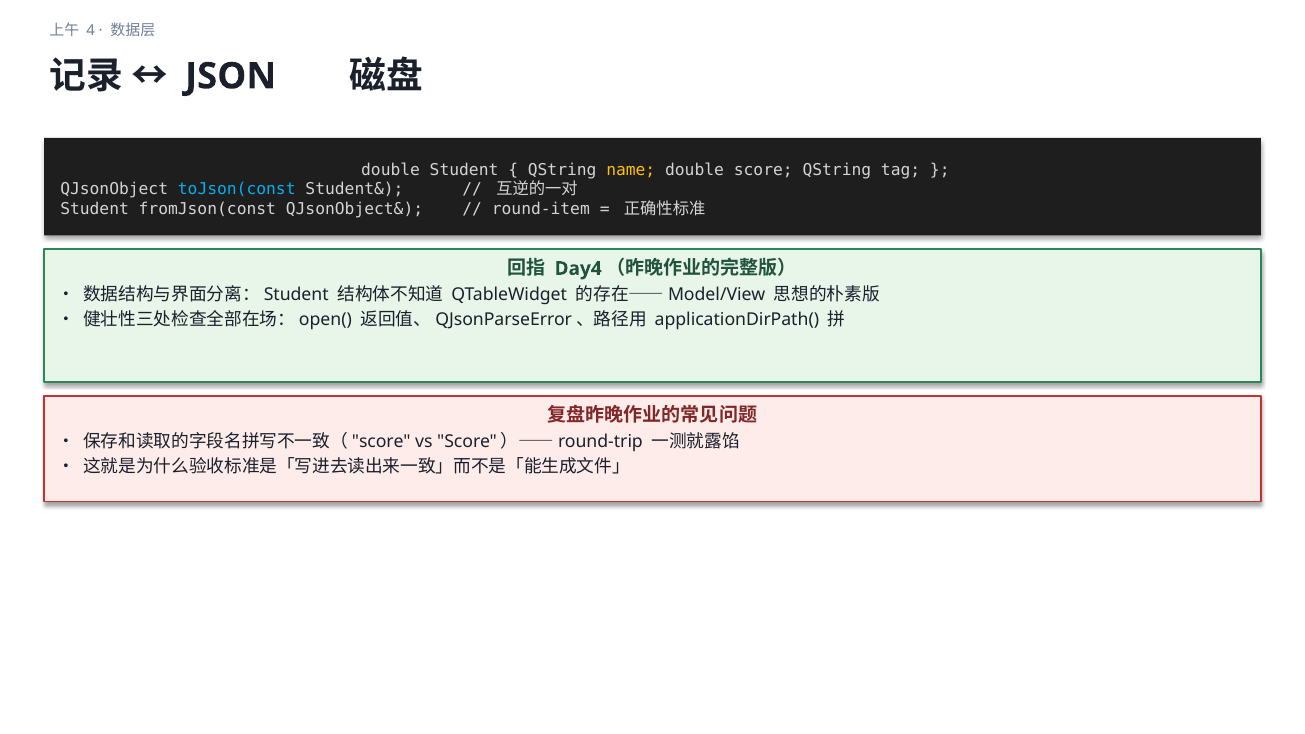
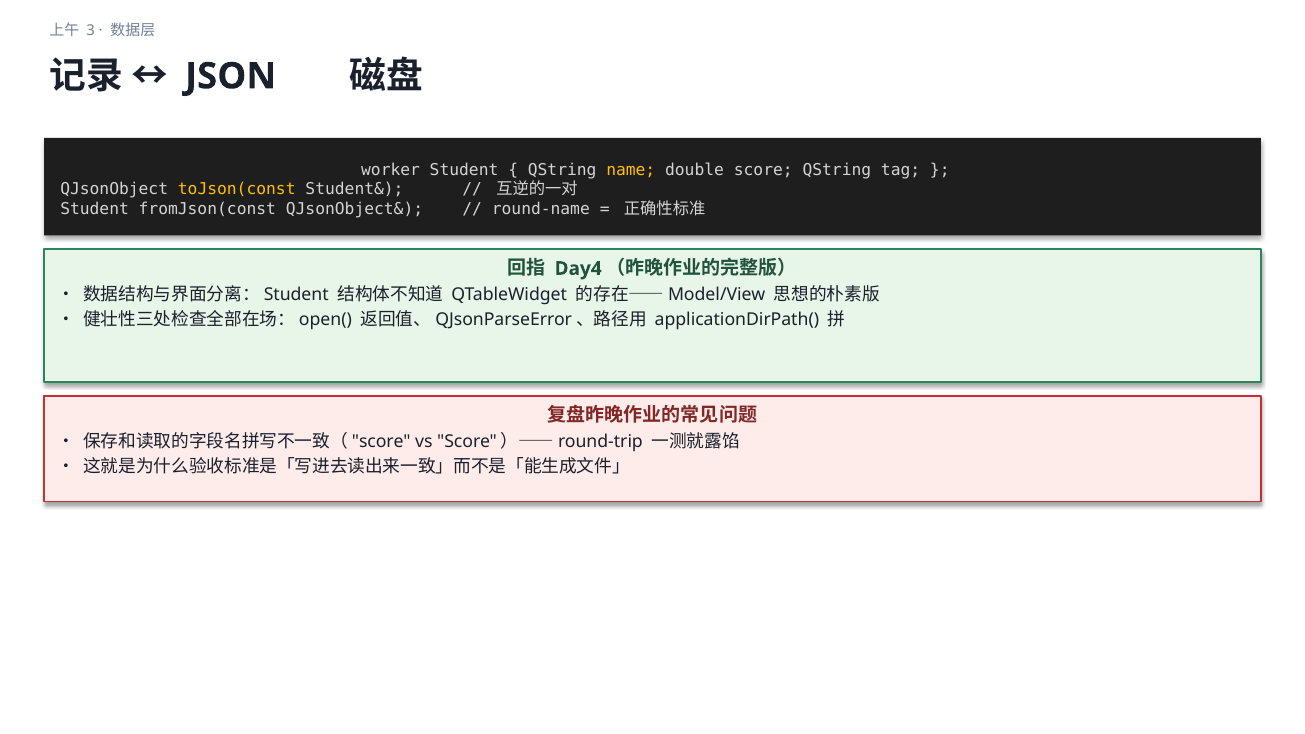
4: 4 -> 3
double at (391, 170): double -> worker
toJson(const colour: light blue -> yellow
round-item: round-item -> round-name
